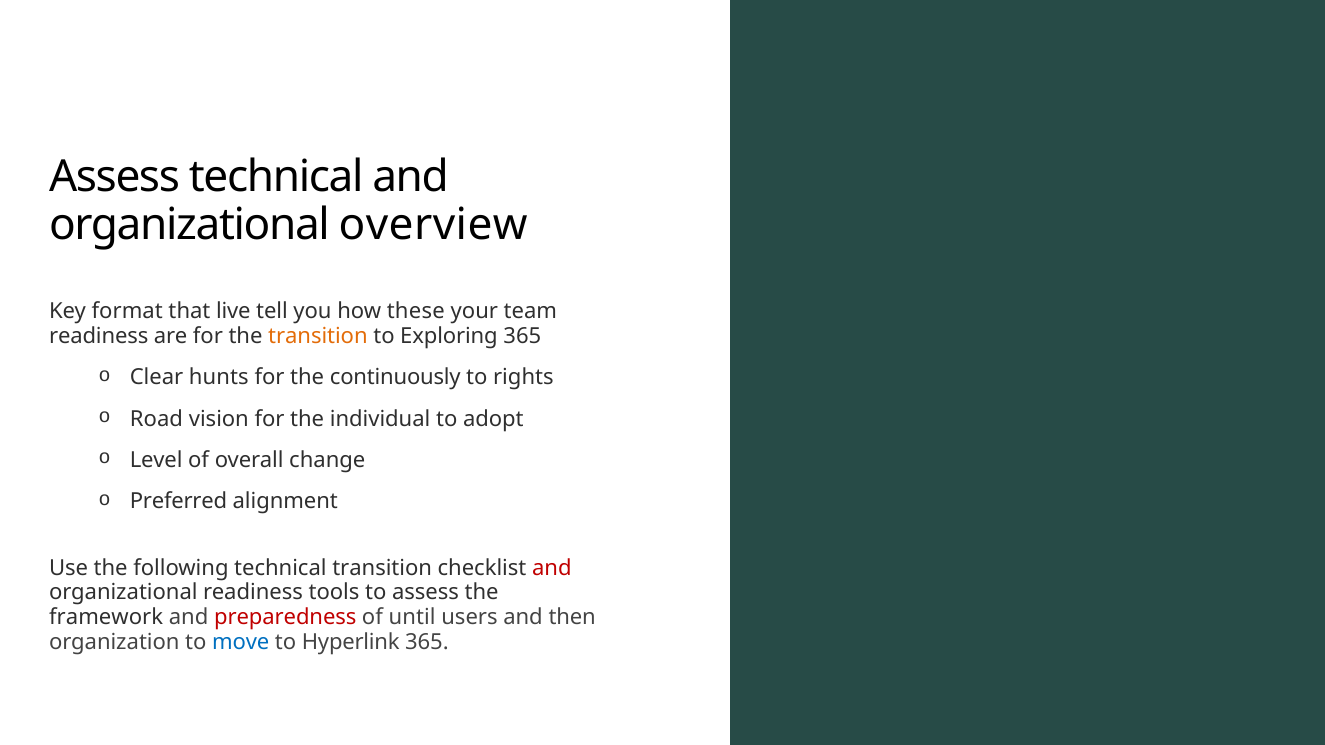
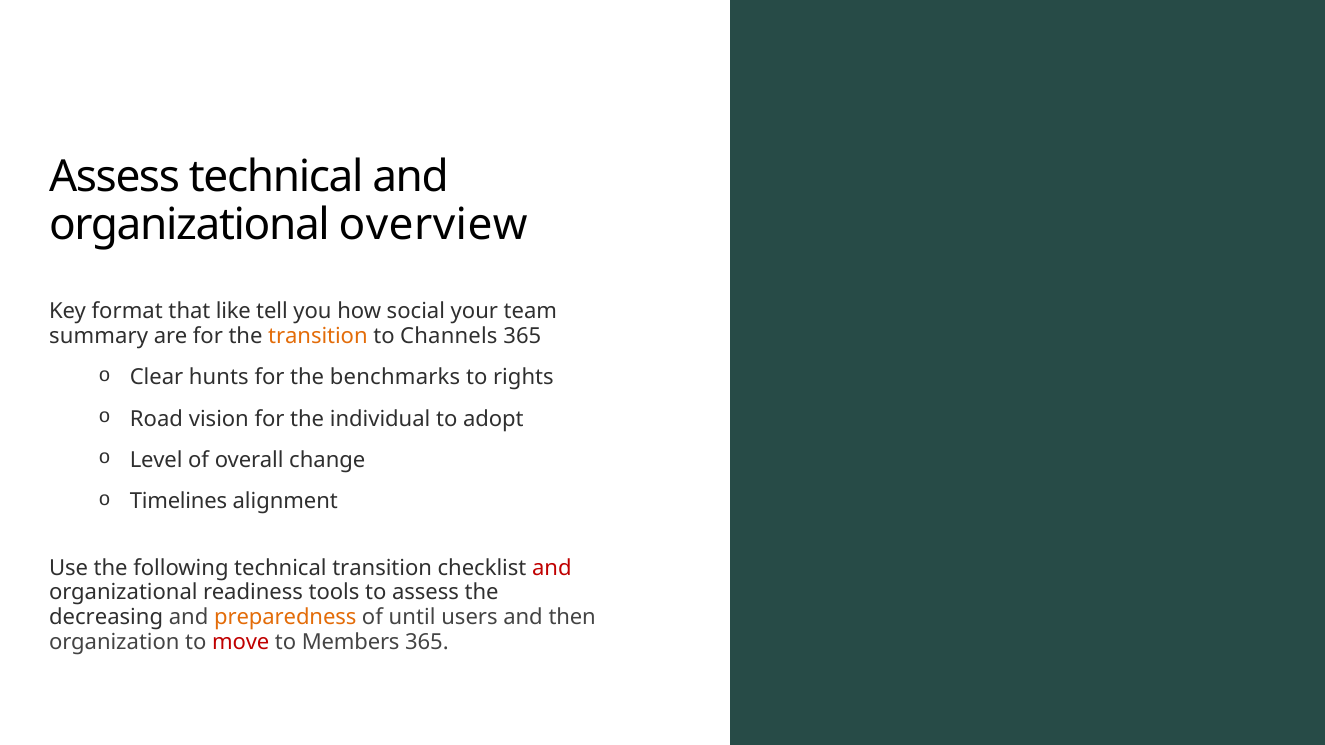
live: live -> like
these: these -> social
readiness at (99, 336): readiness -> summary
Exploring: Exploring -> Channels
continuously: continuously -> benchmarks
Preferred: Preferred -> Timelines
framework: framework -> decreasing
preparedness colour: red -> orange
move colour: blue -> red
Hyperlink: Hyperlink -> Members
